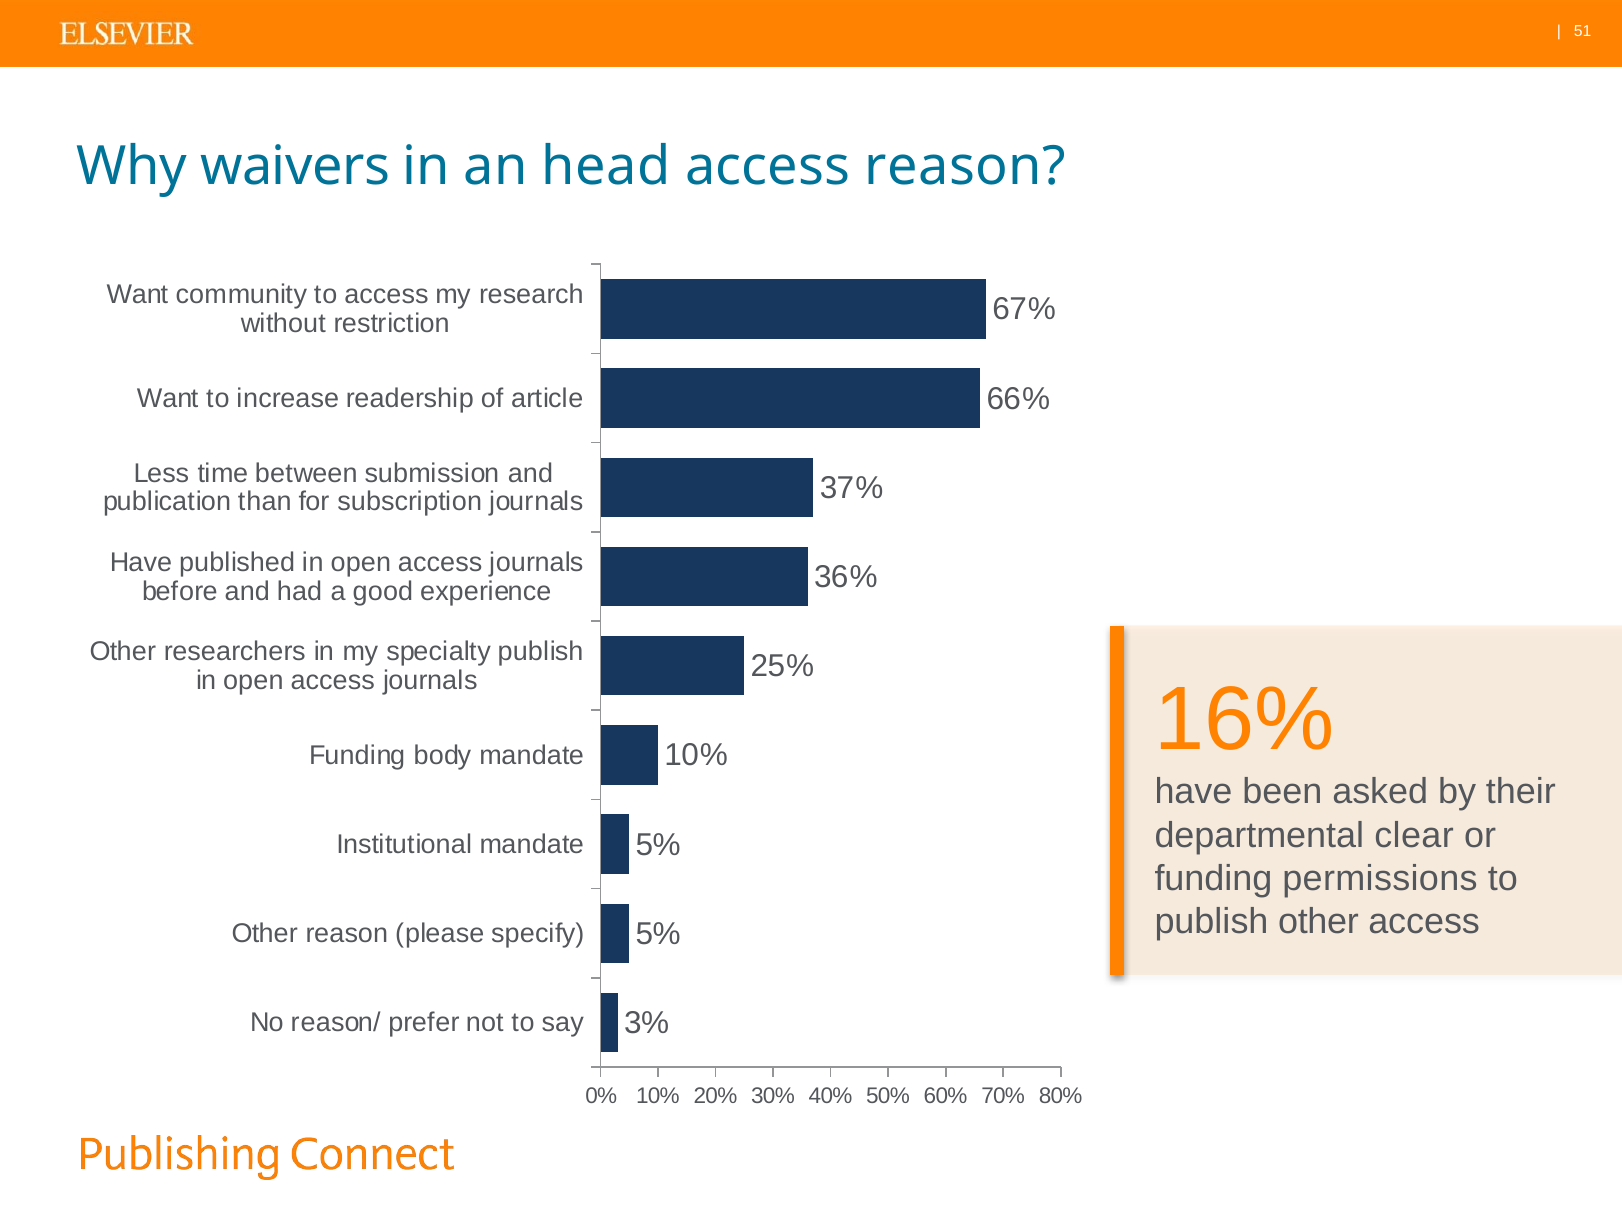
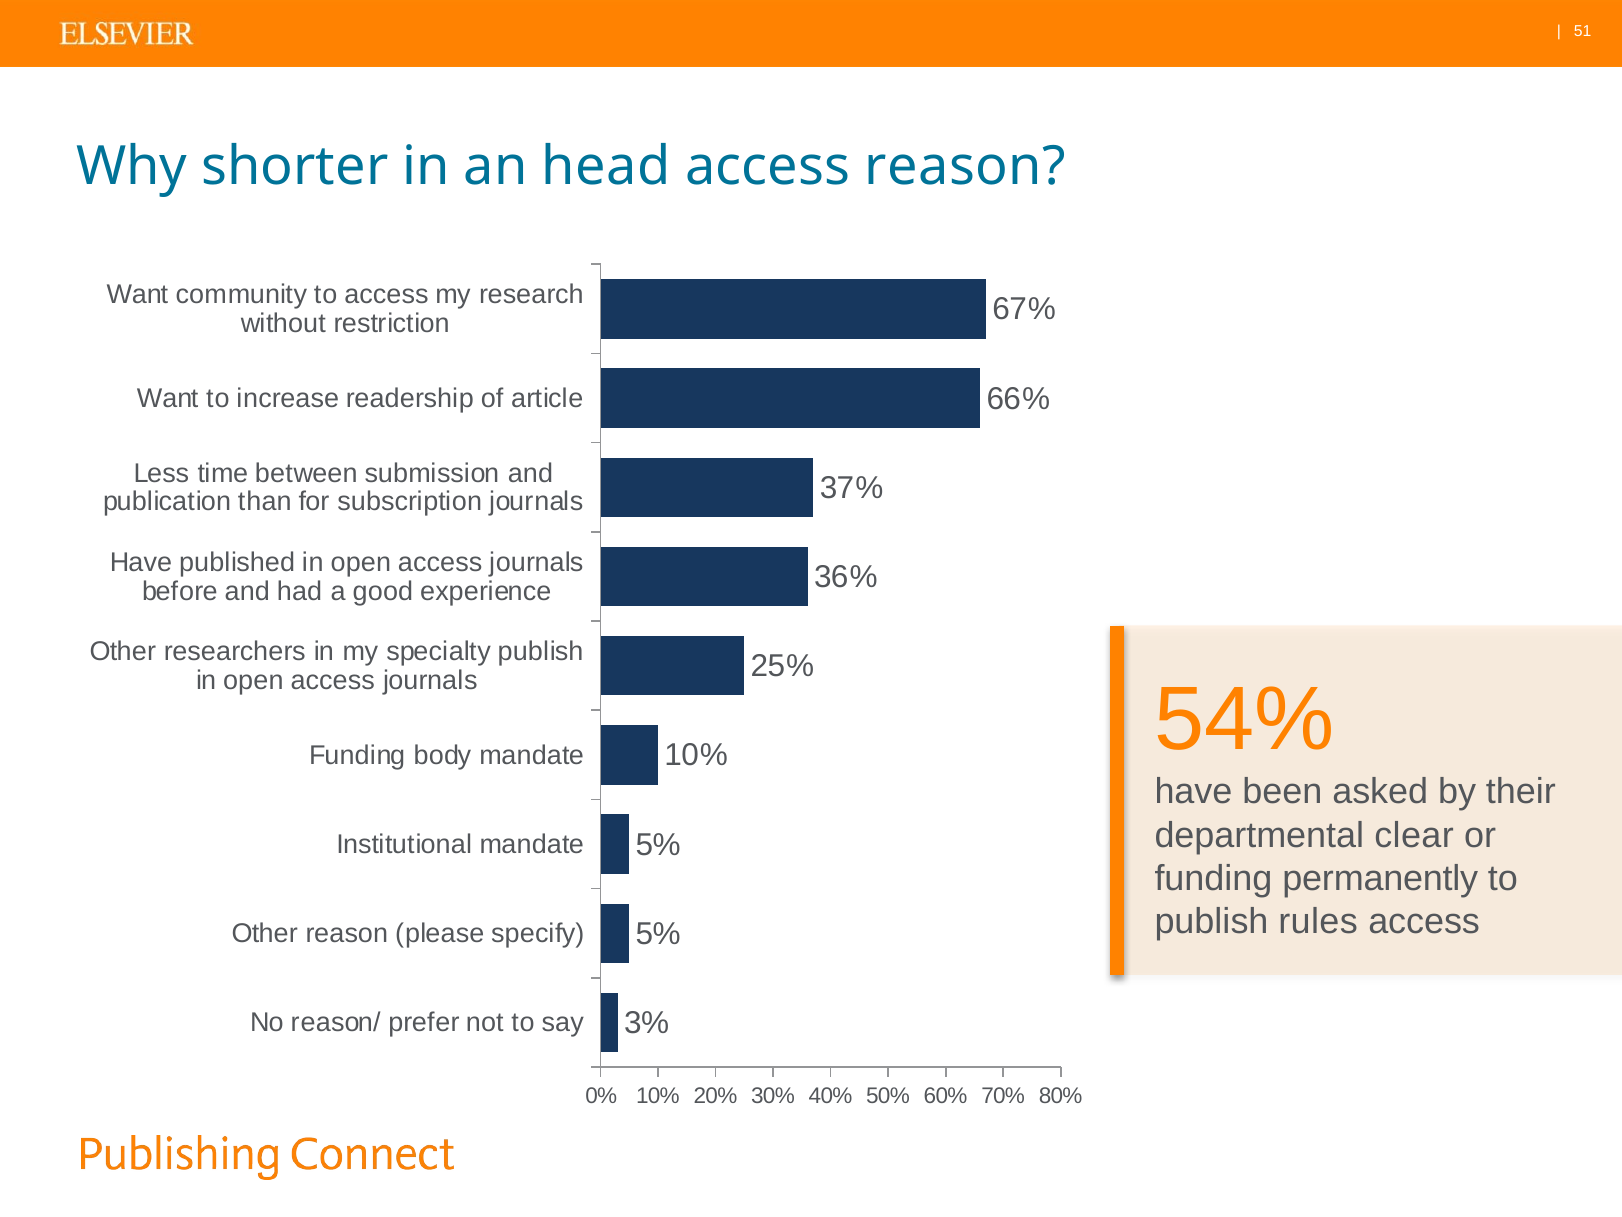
waivers: waivers -> shorter
16%: 16% -> 54%
permissions: permissions -> permanently
publish other: other -> rules
